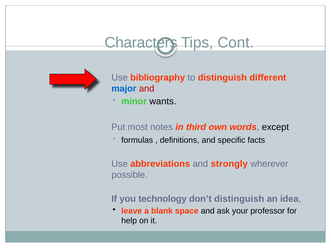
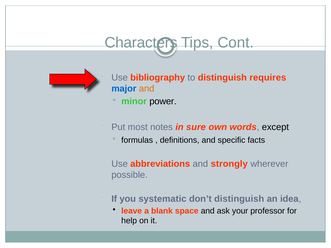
different: different -> requires
and at (147, 89) colour: red -> orange
wants: wants -> power
third: third -> sure
technology: technology -> systematic
